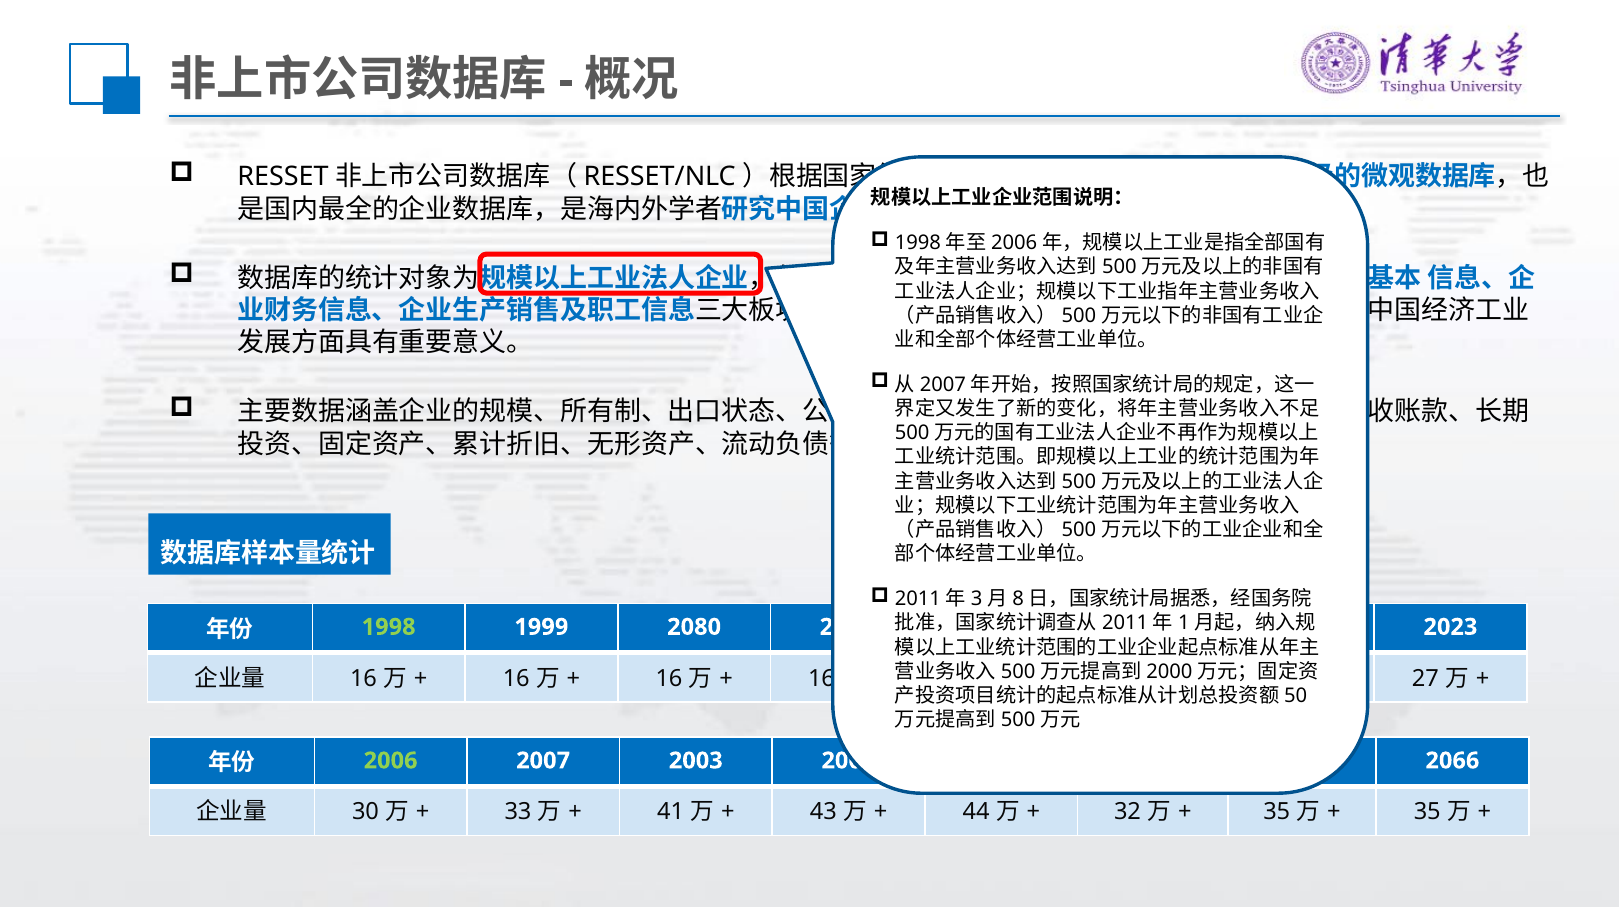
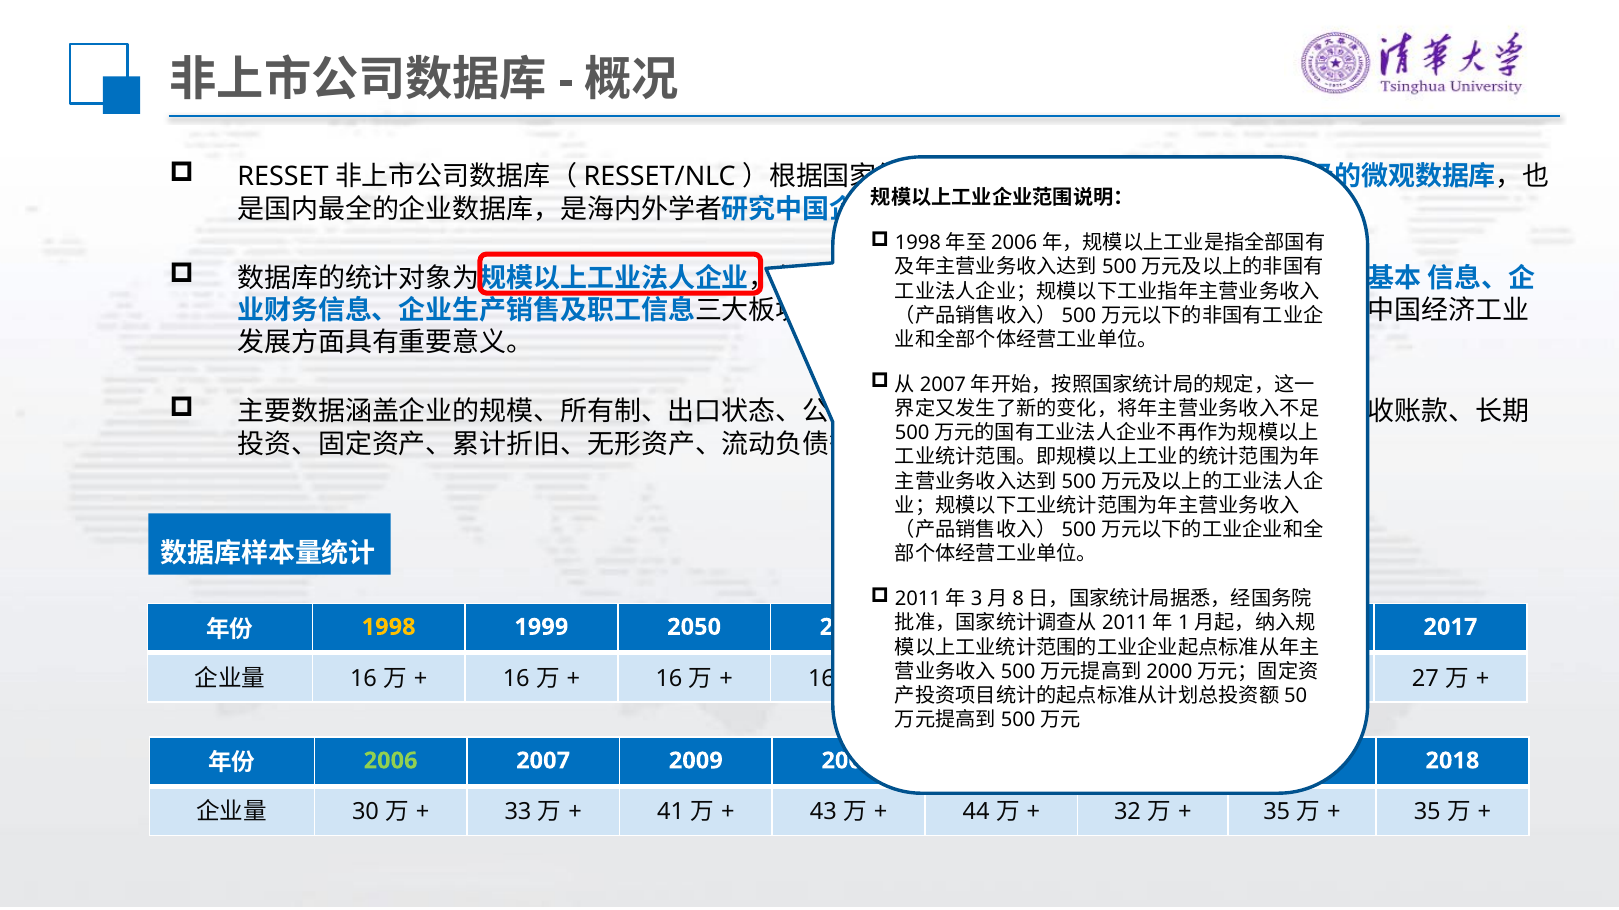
1998 colour: light green -> yellow
2080: 2080 -> 2050
2023: 2023 -> 2017
2007 2003: 2003 -> 2009
2066: 2066 -> 2018
